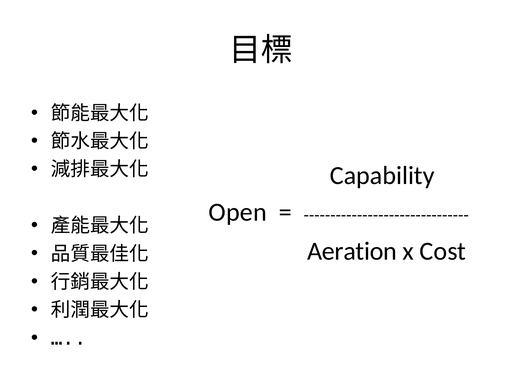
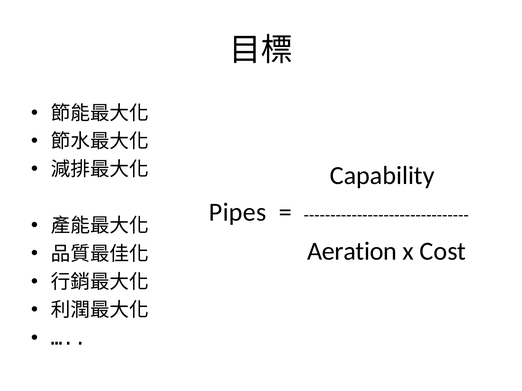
Open: Open -> Pipes
